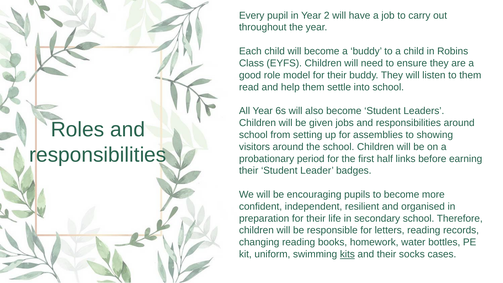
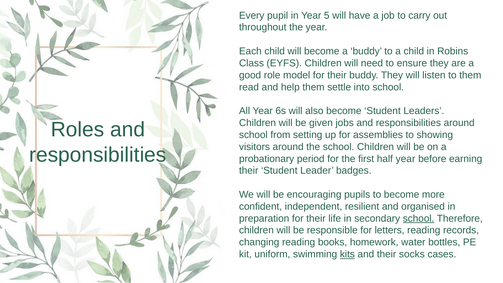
2: 2 -> 5
half links: links -> year
school at (419, 218) underline: none -> present
